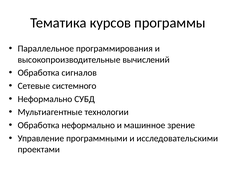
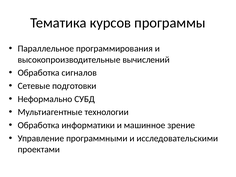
системного: системного -> подготовки
Обработка неформально: неформально -> информатики
